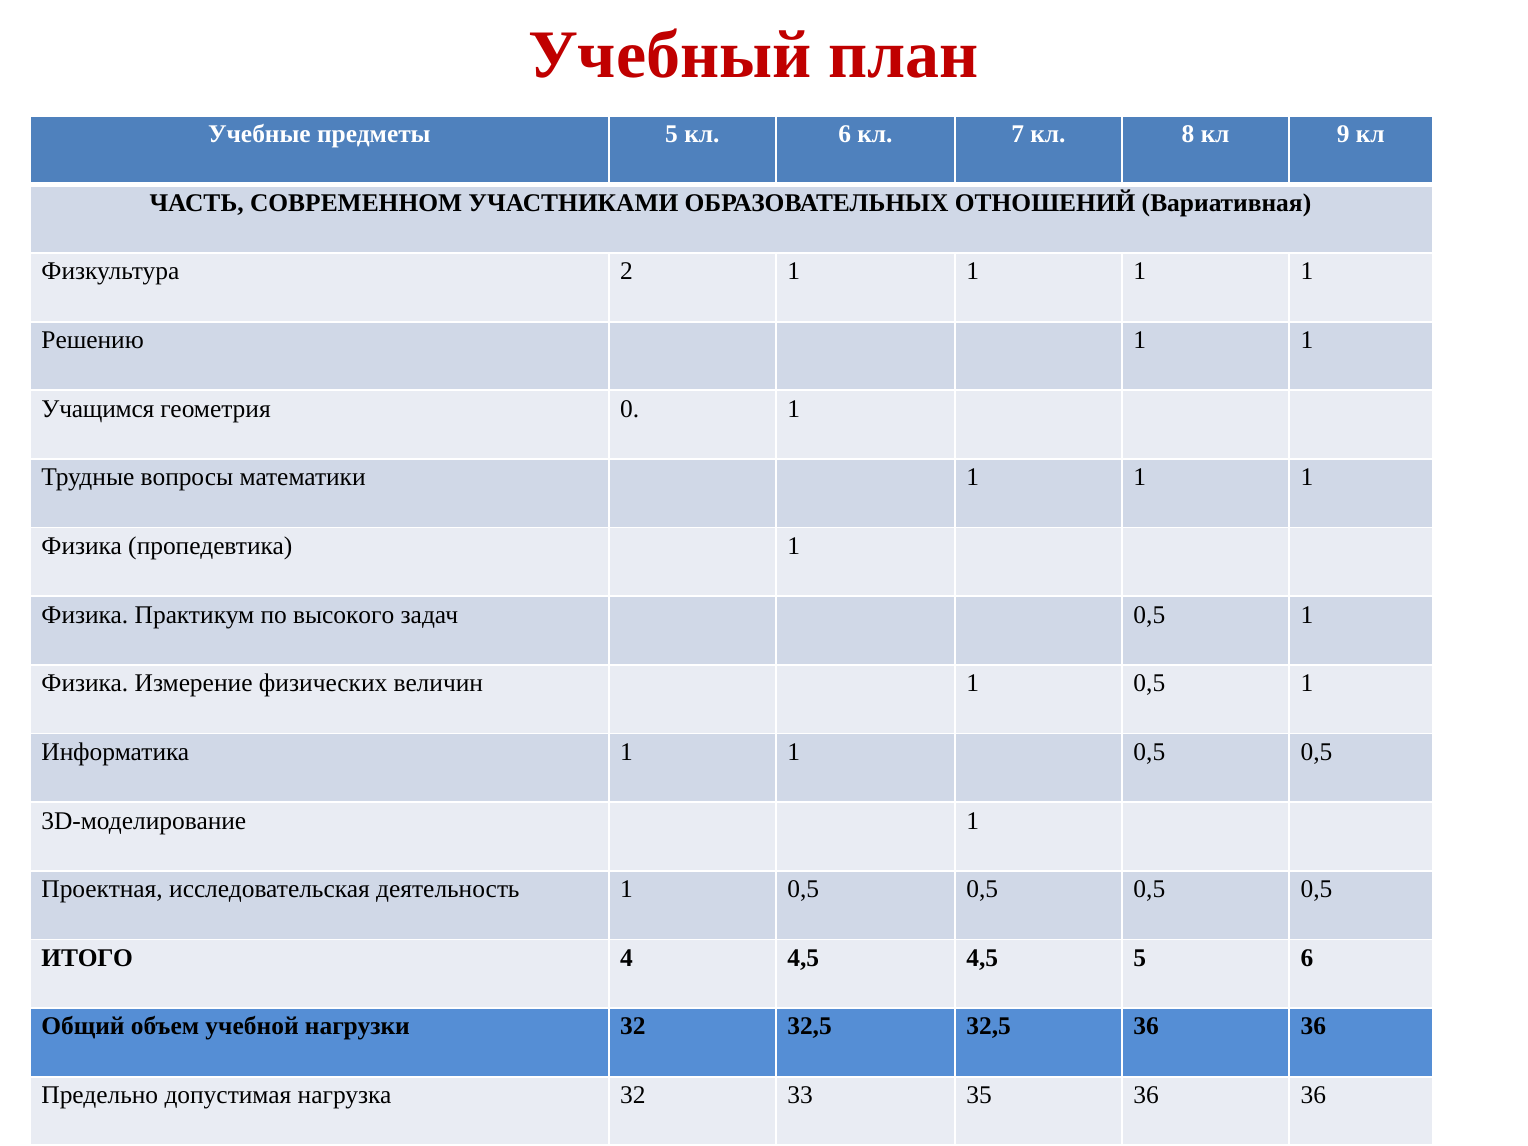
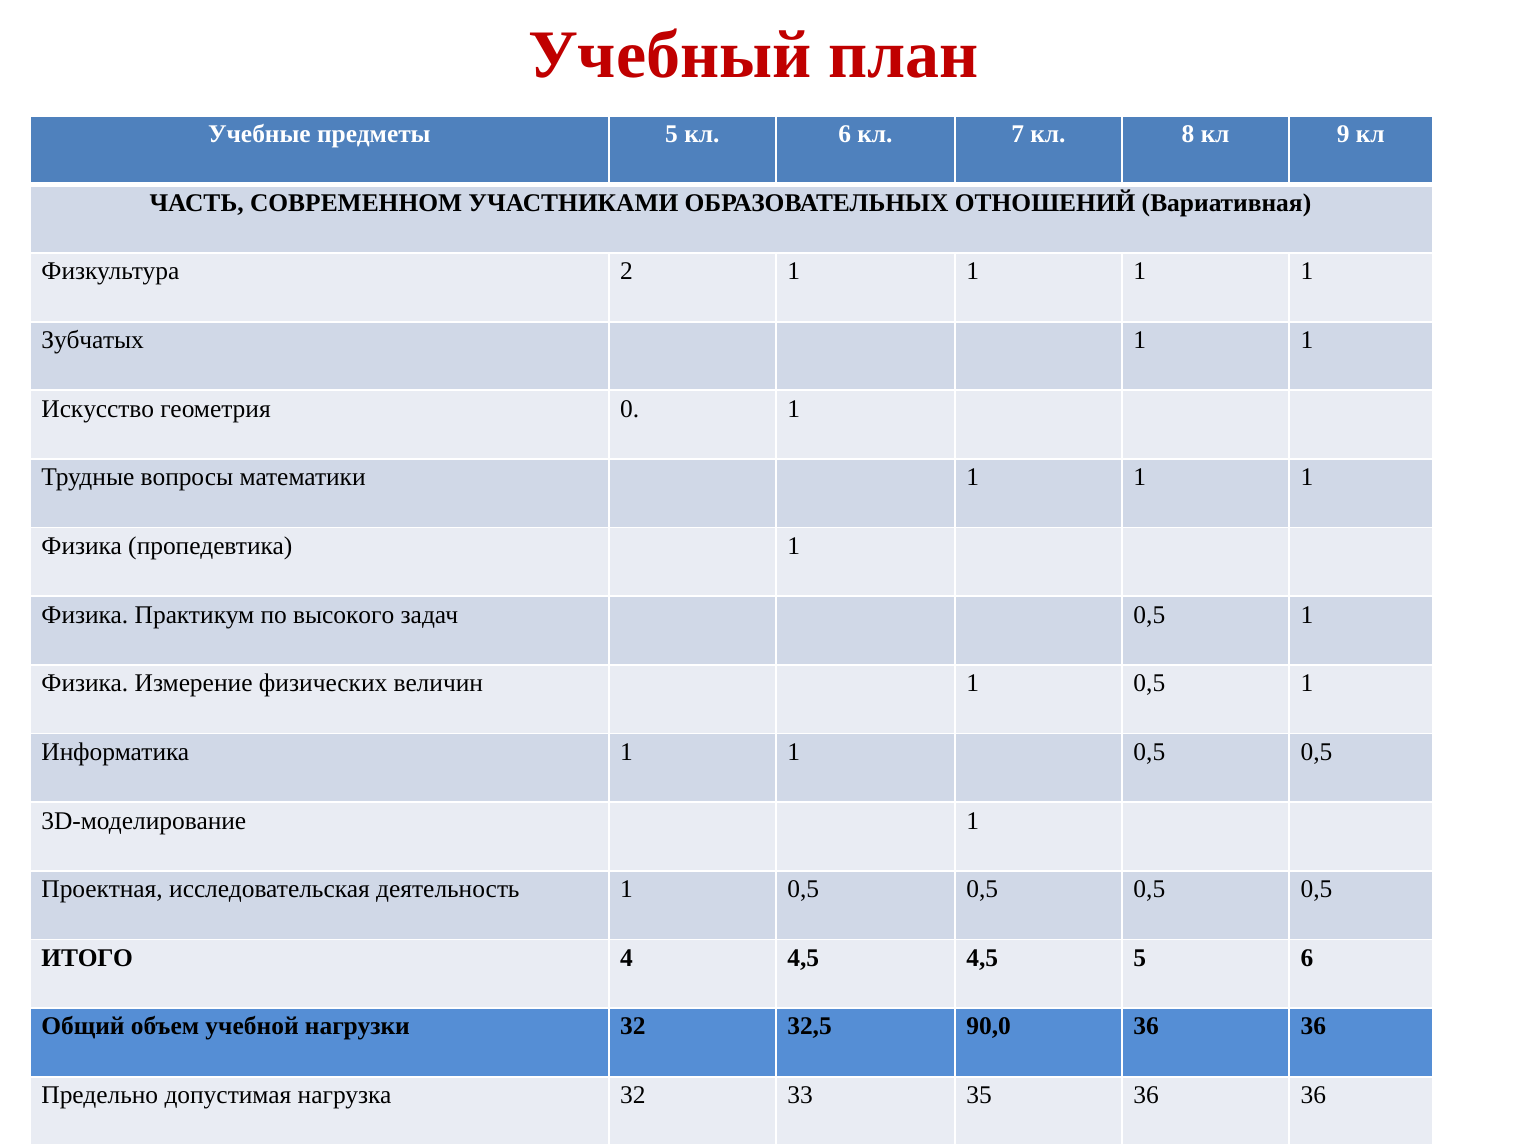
Решению: Решению -> Зубчатых
Учащимся: Учащимся -> Искусство
32,5 32,5: 32,5 -> 90,0
